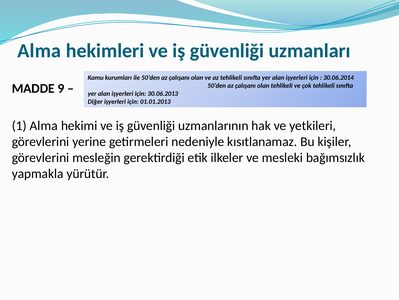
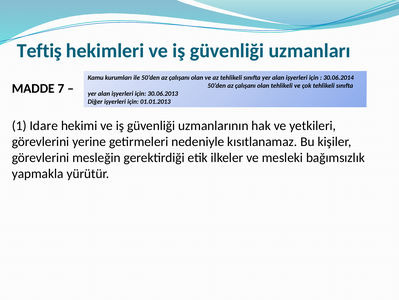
Alma at (39, 51): Alma -> Teftiş
9: 9 -> 7
1 Alma: Alma -> Idare
